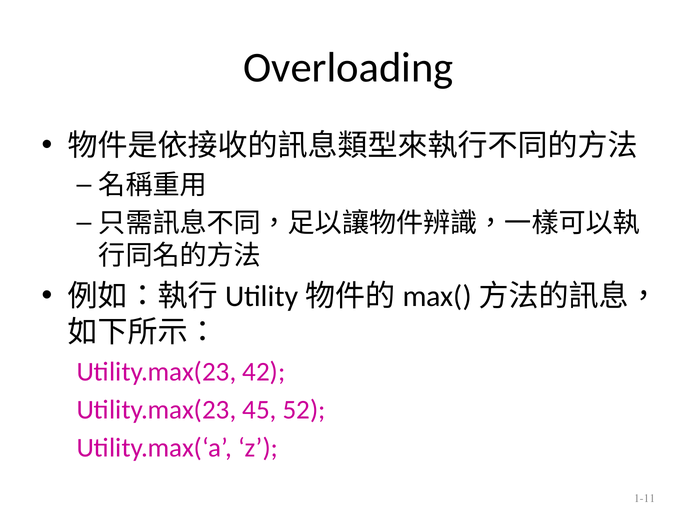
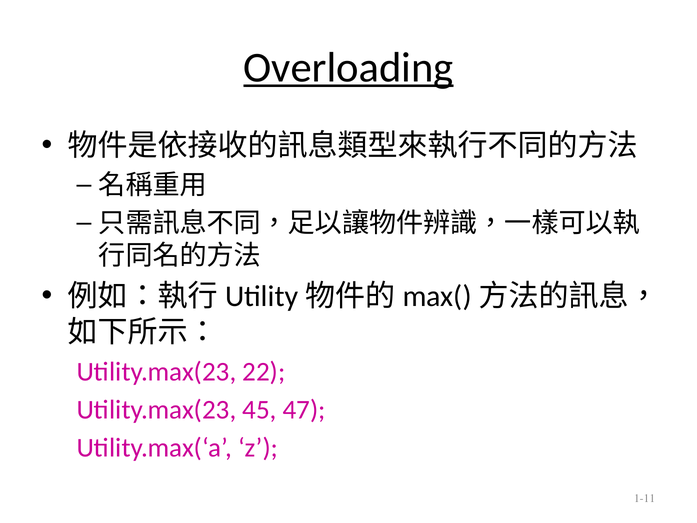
Overloading underline: none -> present
42: 42 -> 22
52: 52 -> 47
